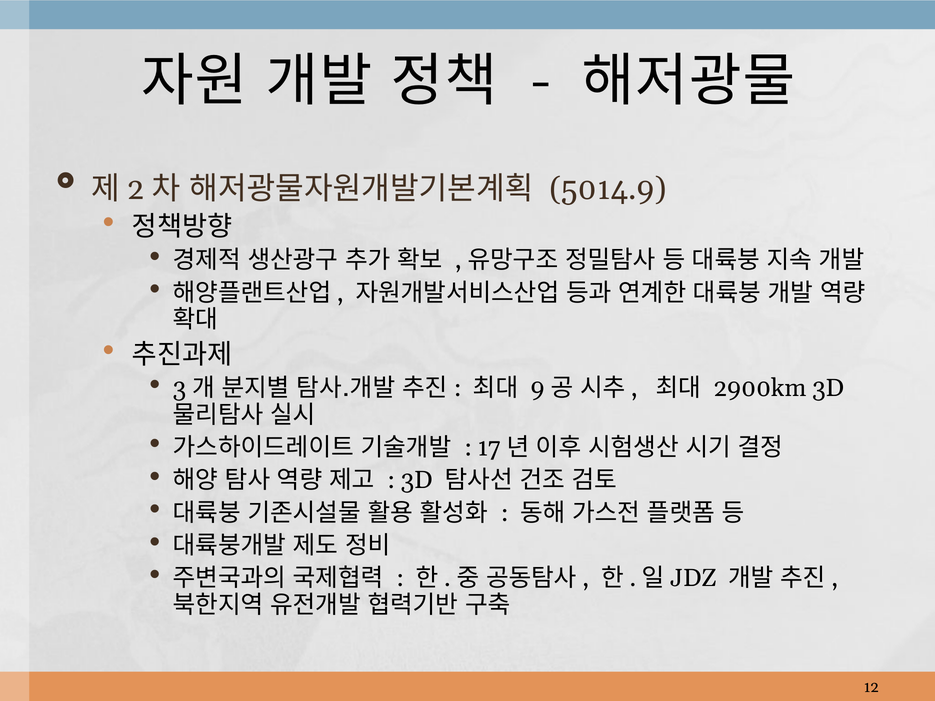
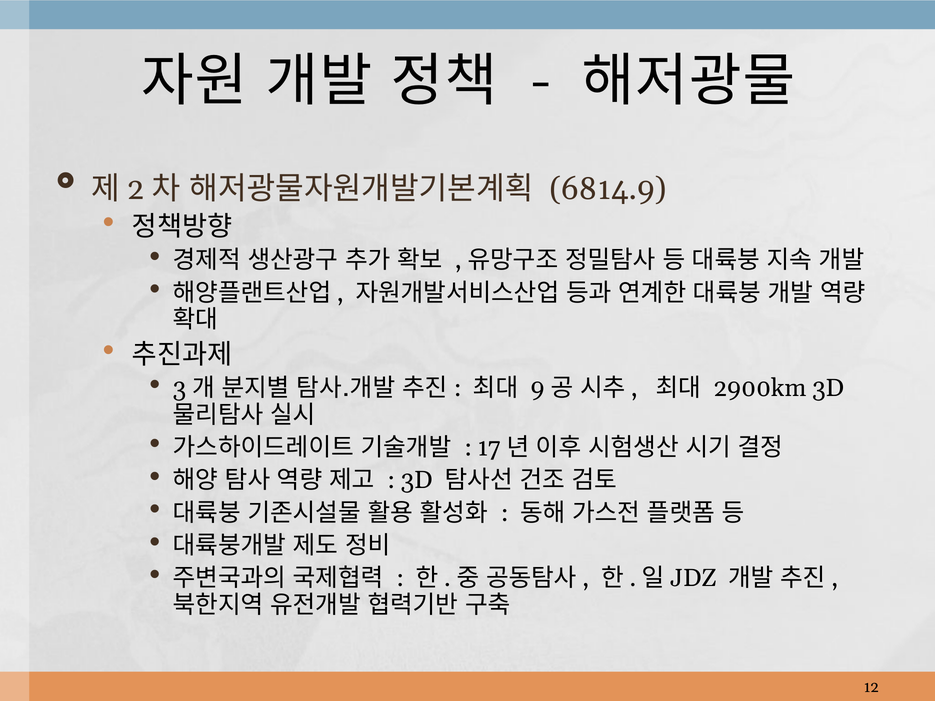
5014.9: 5014.9 -> 6814.9
